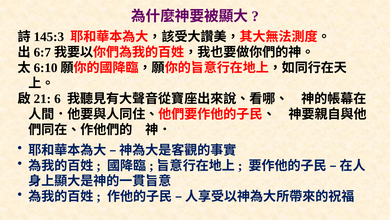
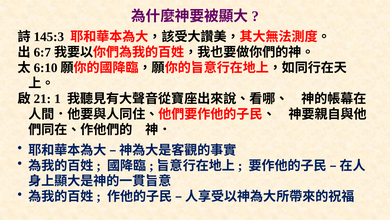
6: 6 -> 1
